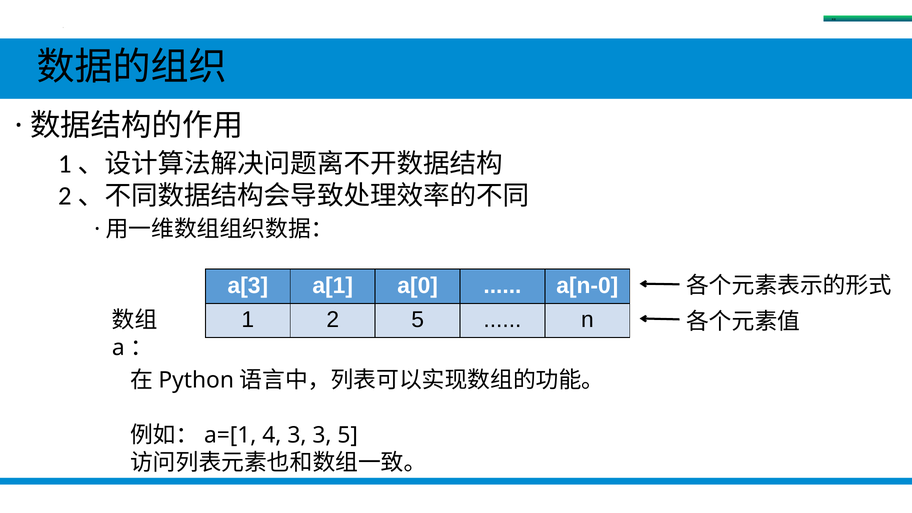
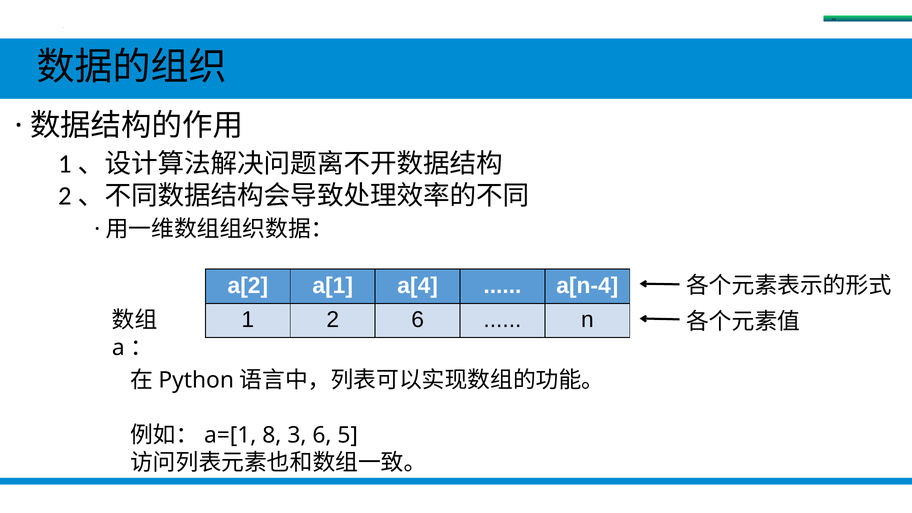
a[3: a[3 -> a[2
a[0: a[0 -> a[4
a[n-0: a[n-0 -> a[n-4
2 5: 5 -> 6
4: 4 -> 8
3 3: 3 -> 6
